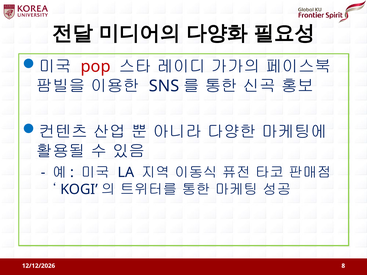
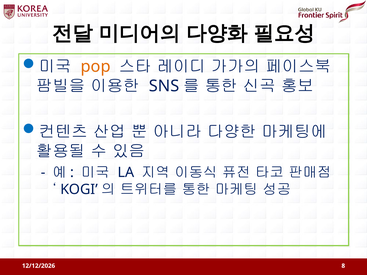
pop colour: red -> orange
